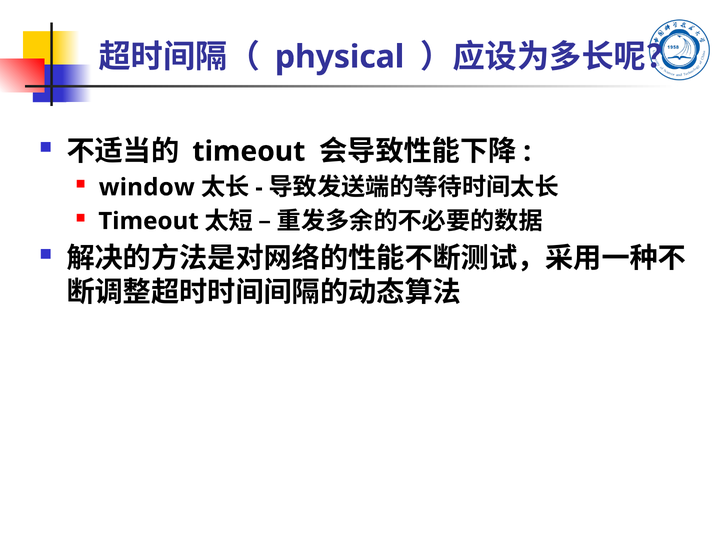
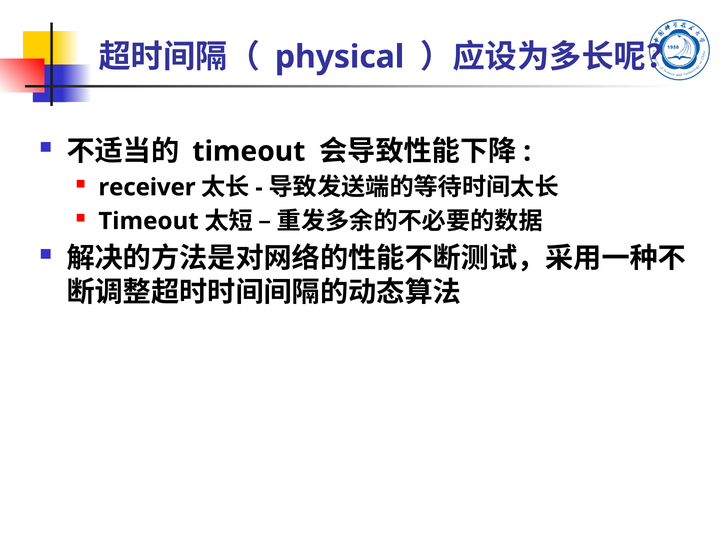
window: window -> receiver
